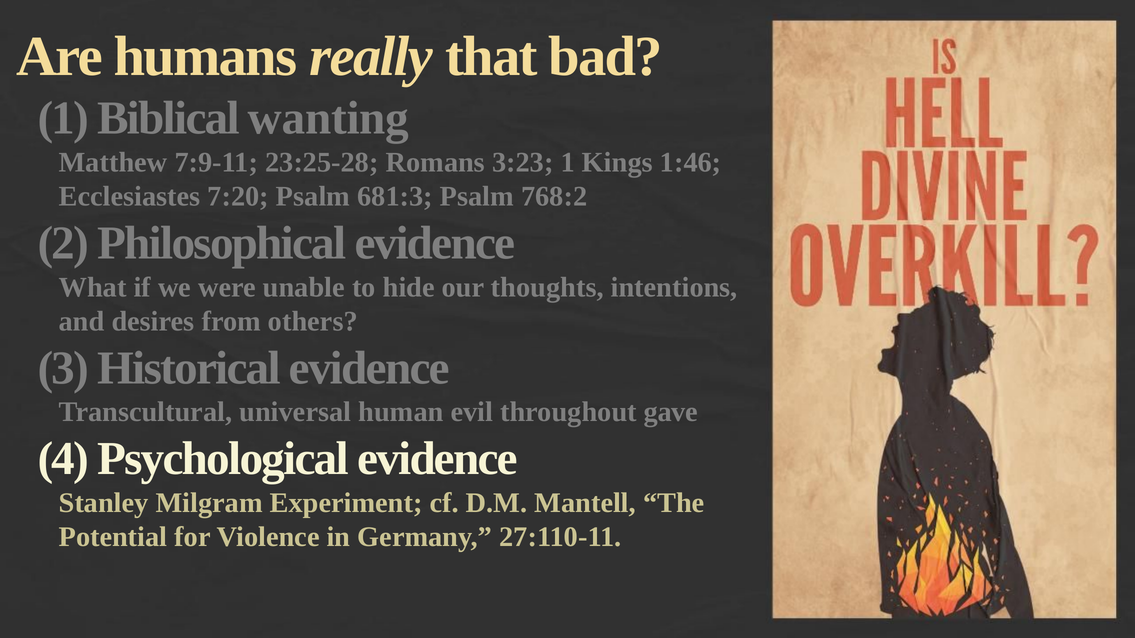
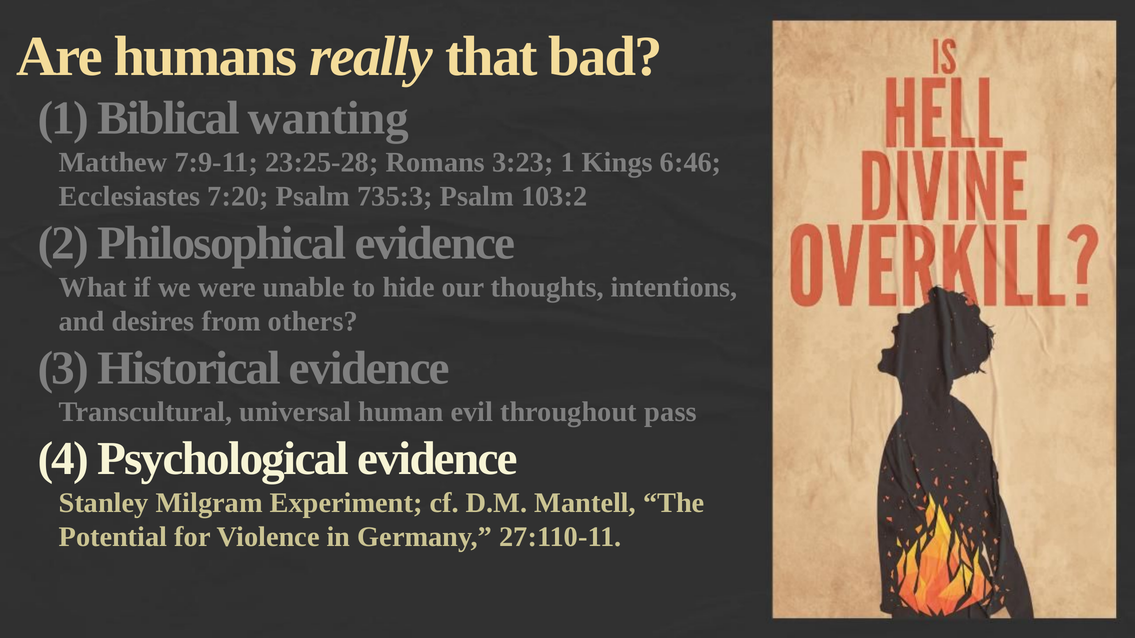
1:46: 1:46 -> 6:46
681:3: 681:3 -> 735:3
768:2: 768:2 -> 103:2
gave: gave -> pass
